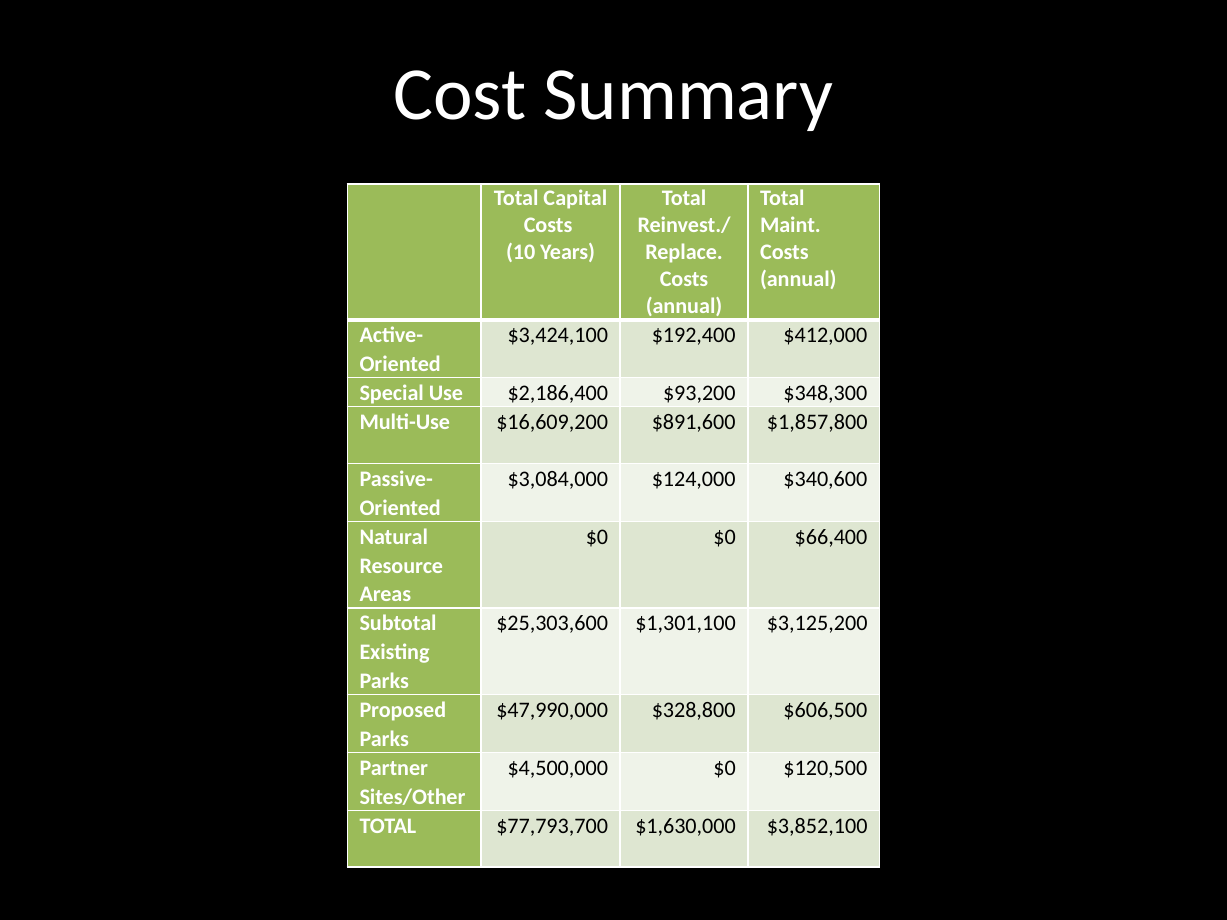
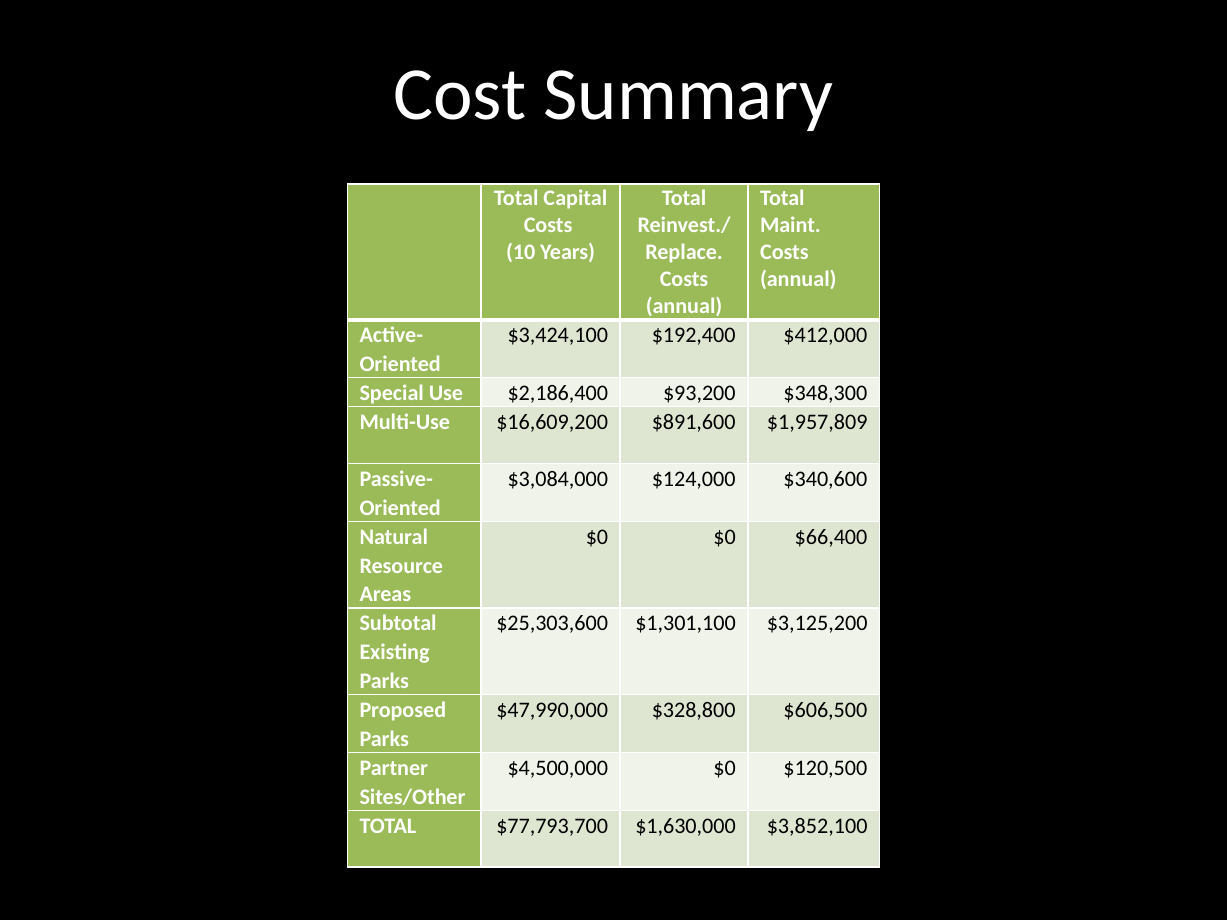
$1,857,800: $1,857,800 -> $1,957,809
